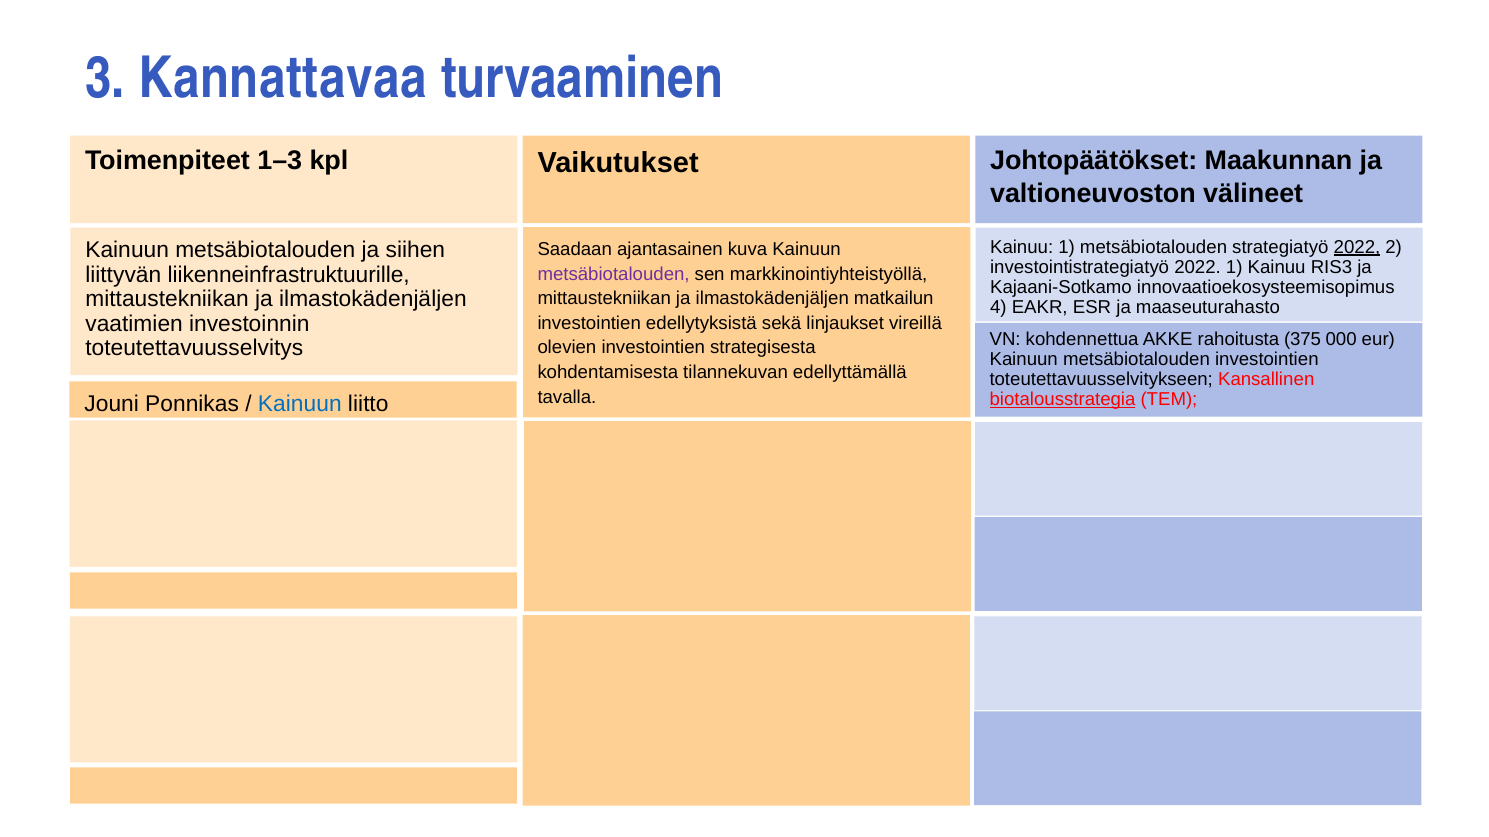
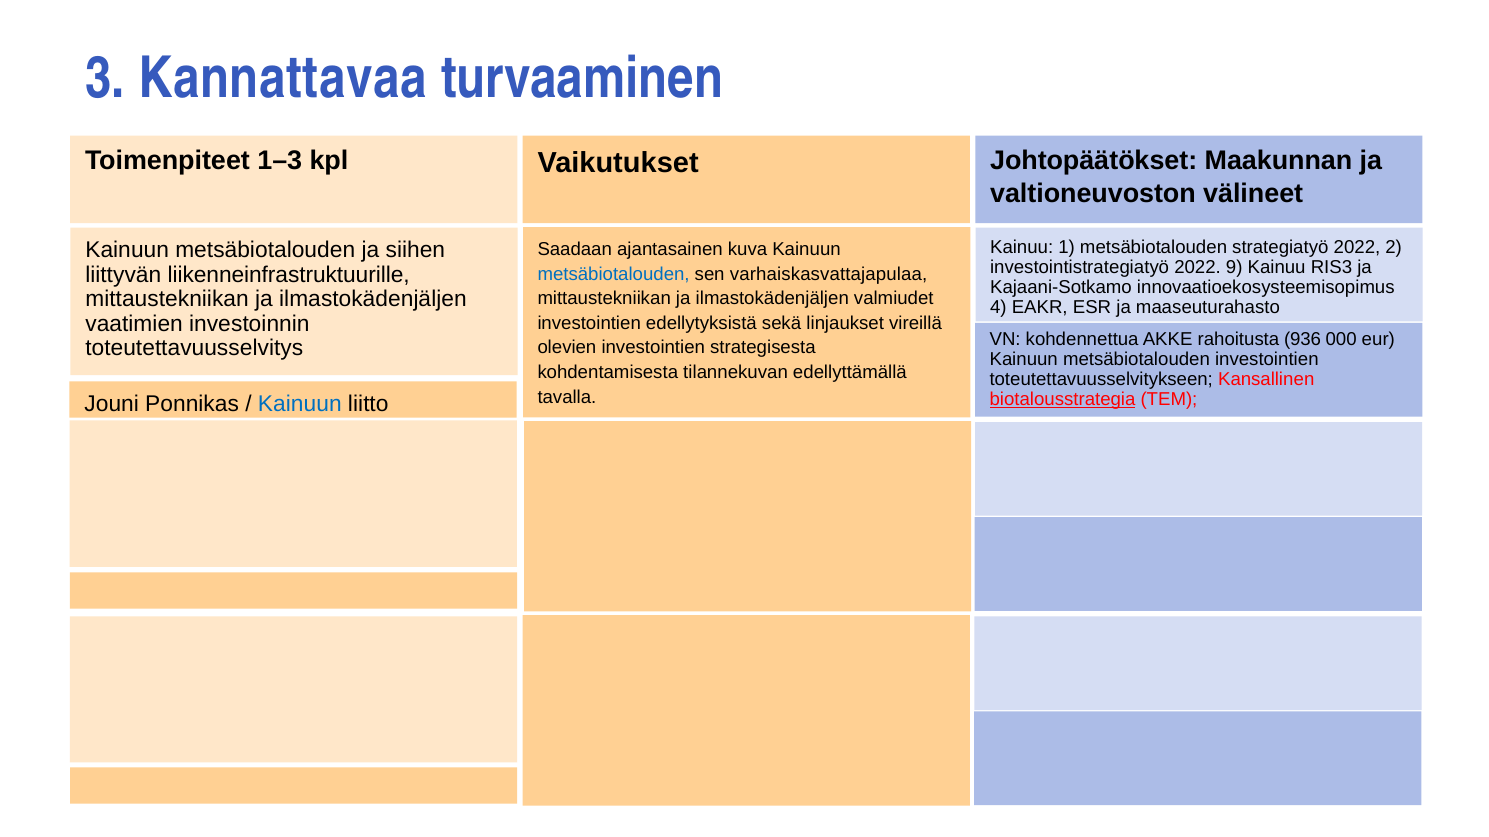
2022 at (1357, 247) underline: present -> none
2022 1: 1 -> 9
metsäbiotalouden at (614, 274) colour: purple -> blue
markkinointiyhteistyöllä: markkinointiyhteistyöllä -> varhaiskasvattajapulaa
matkailun: matkailun -> valmiudet
375: 375 -> 936
